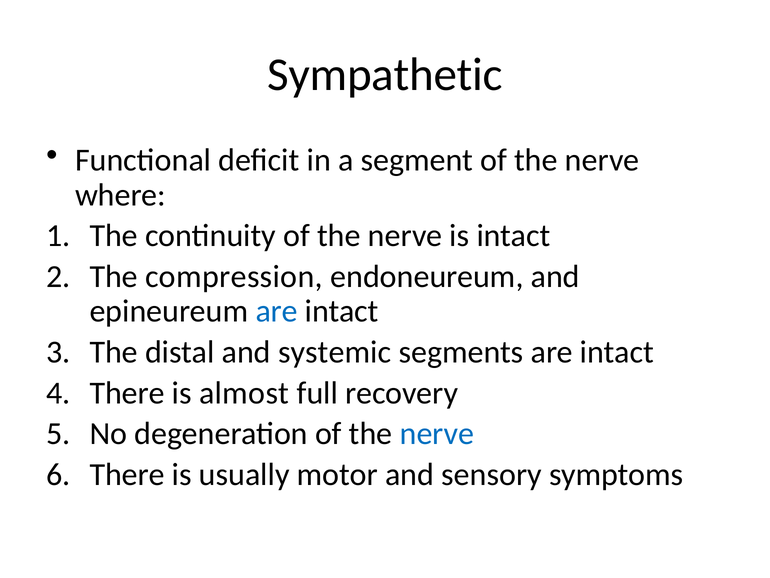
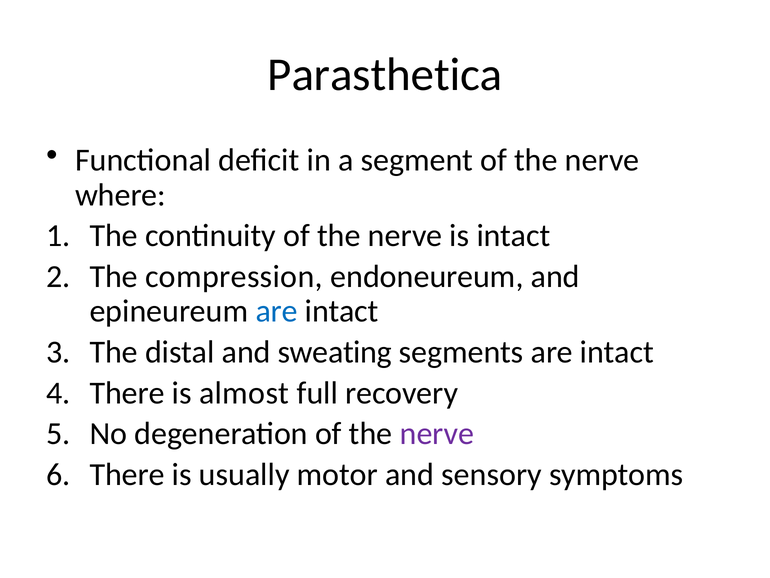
Sympathetic: Sympathetic -> Parasthetica
systemic: systemic -> sweating
nerve at (437, 433) colour: blue -> purple
